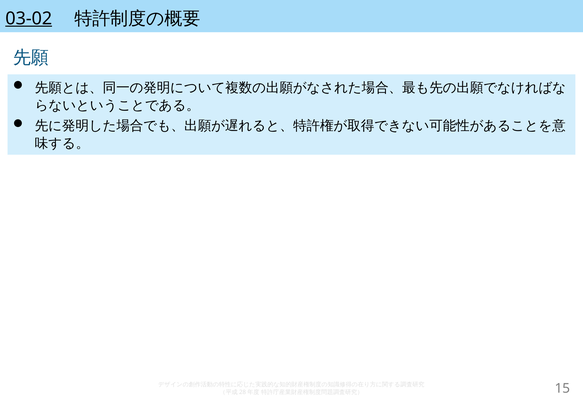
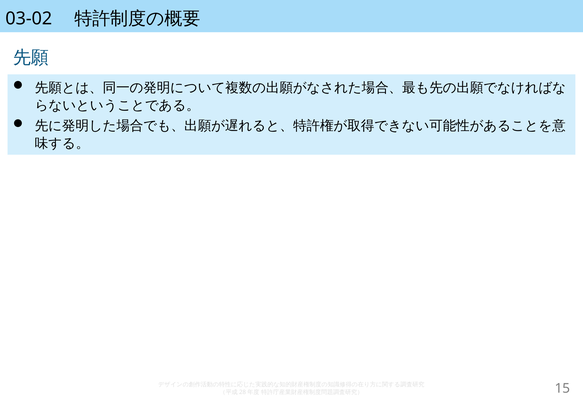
03-02 underline: present -> none
